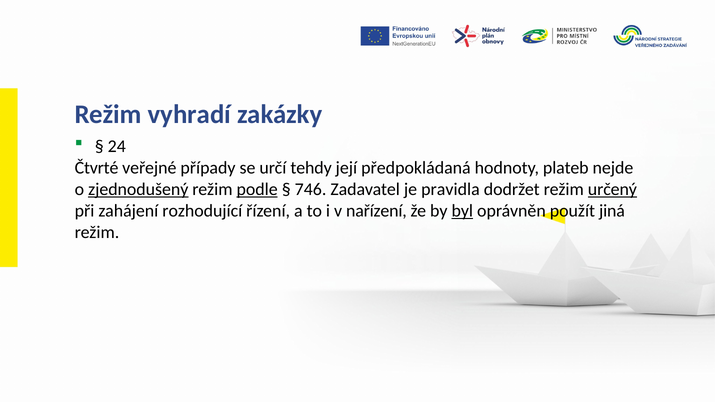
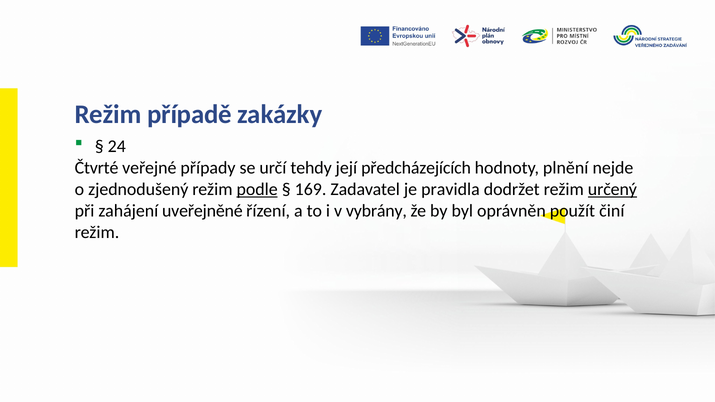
vyhradí: vyhradí -> případě
předpokládaná: předpokládaná -> předcházejících
plateb: plateb -> plnění
zjednodušený underline: present -> none
746: 746 -> 169
rozhodující: rozhodující -> uveřejněné
nařízení: nařízení -> vybrány
byl underline: present -> none
jiná: jiná -> činí
